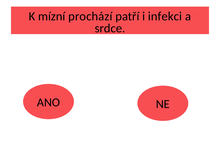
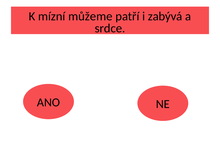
prochází: prochází -> můžeme
infekci: infekci -> zabývá
